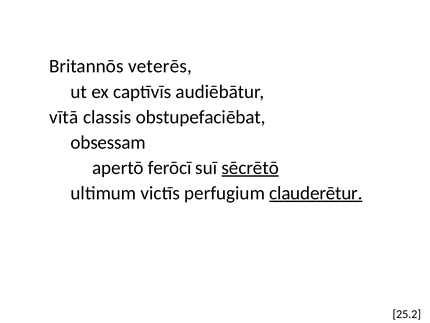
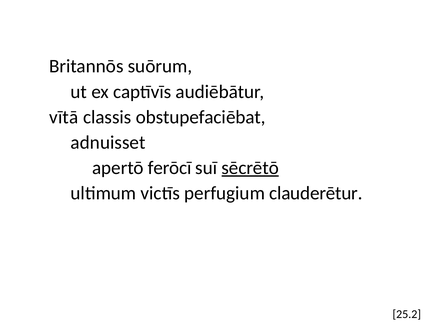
veterēs: veterēs -> suōrum
obsessam: obsessam -> adnuisset
clauderētur underline: present -> none
